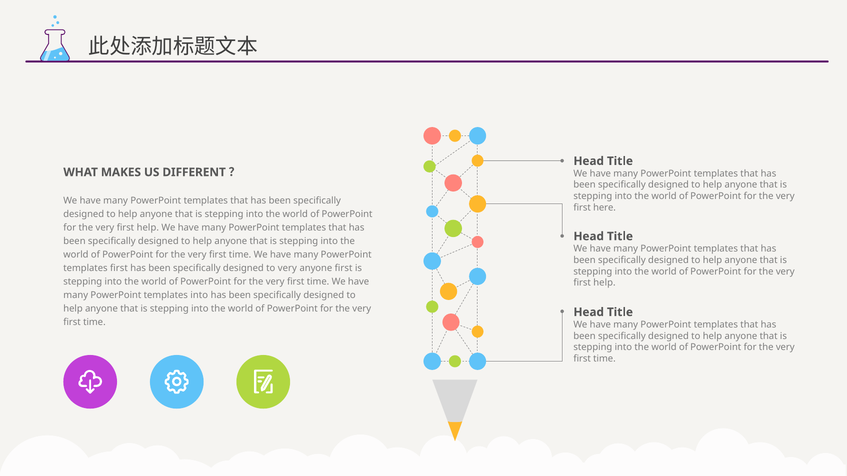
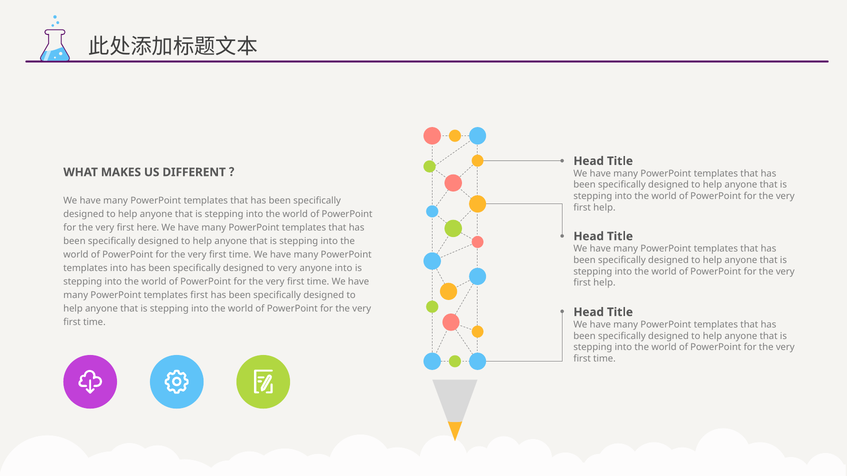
here at (605, 208): here -> help
help at (148, 228): help -> here
templates first: first -> into
anyone first: first -> into
templates into: into -> first
